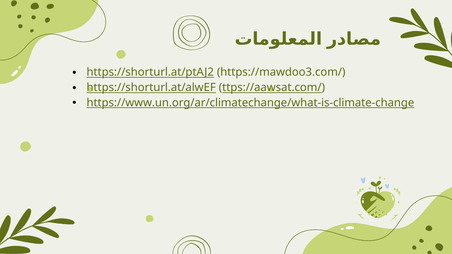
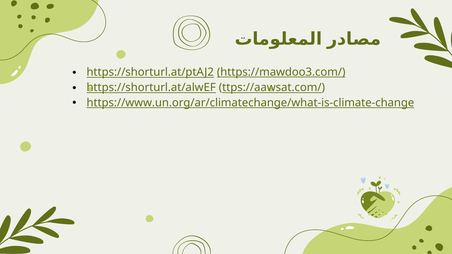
https://mawdoo3.com/ underline: none -> present
